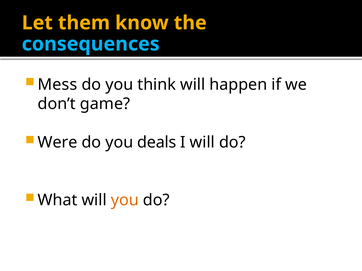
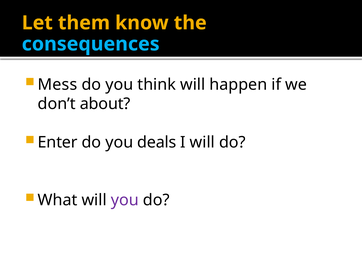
game: game -> about
Were: Were -> Enter
you at (125, 201) colour: orange -> purple
